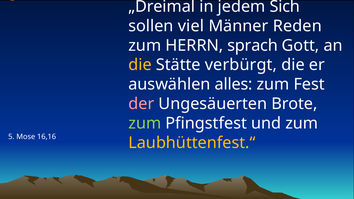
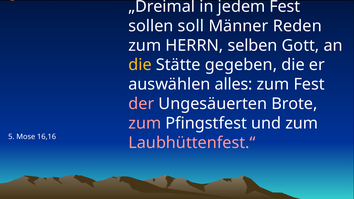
jedem Sich: Sich -> Fest
viel: viel -> soll
sprach: sprach -> selben
verbürgt: verbürgt -> gegeben
zum at (145, 123) colour: light green -> pink
Laubhüttenfest.“ colour: yellow -> pink
